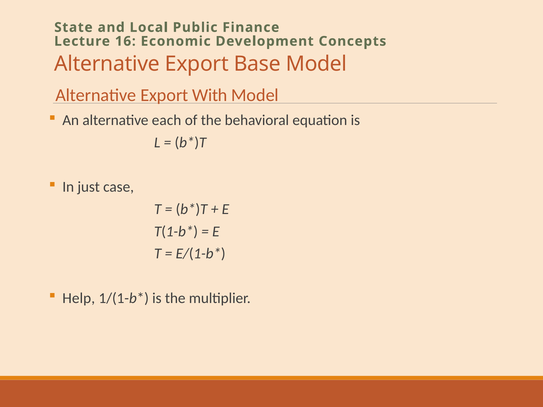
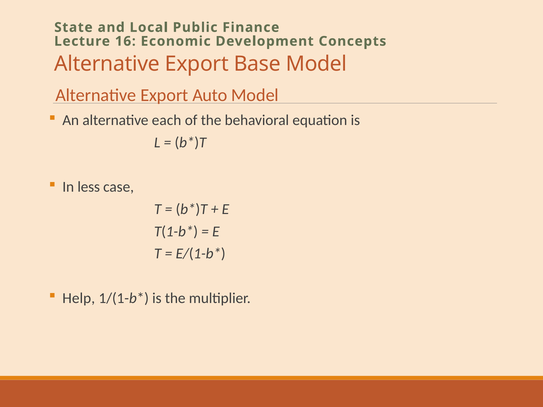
With: With -> Auto
just: just -> less
